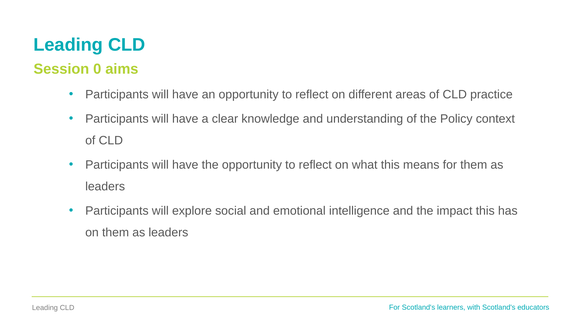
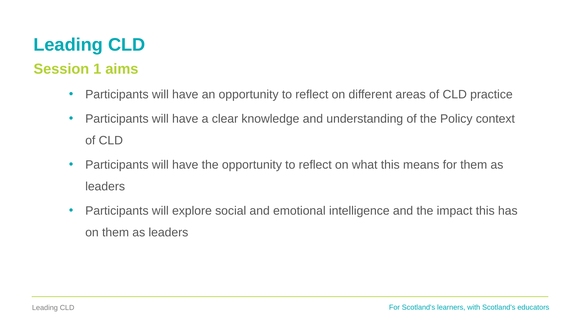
0: 0 -> 1
